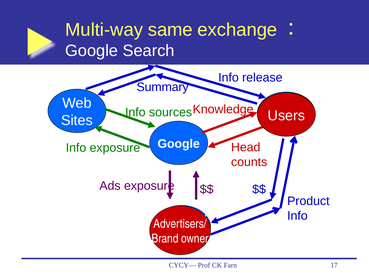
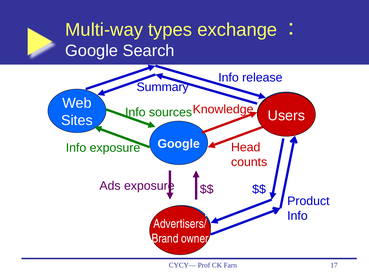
same: same -> types
